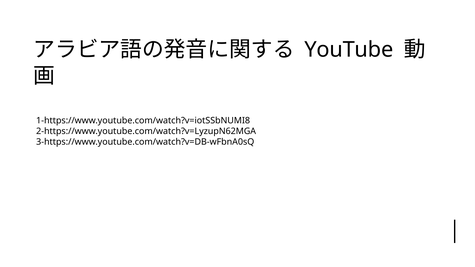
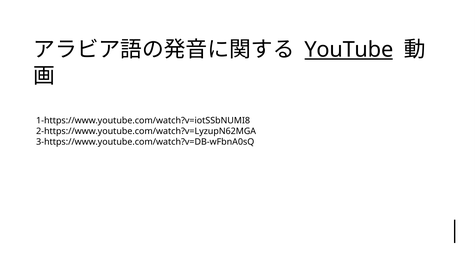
YouTube underline: none -> present
